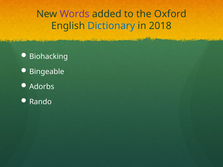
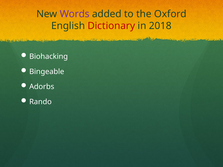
Dictionary colour: blue -> red
